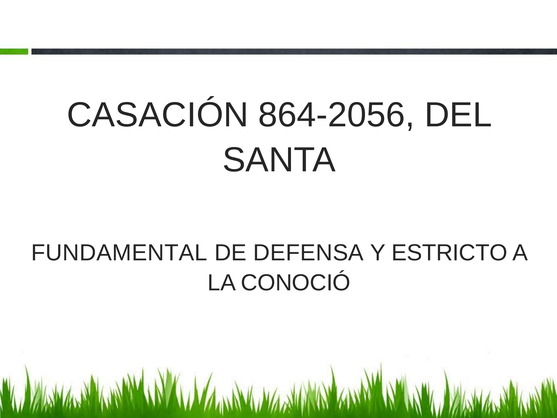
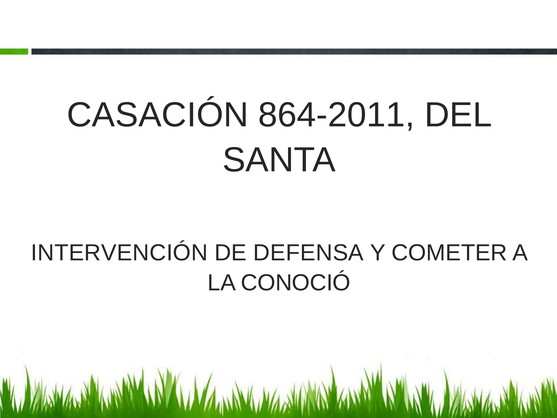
864-2056: 864-2056 -> 864-2011
FUNDAMENTAL: FUNDAMENTAL -> INTERVENCIÓN
ESTRICTO: ESTRICTO -> COMETER
